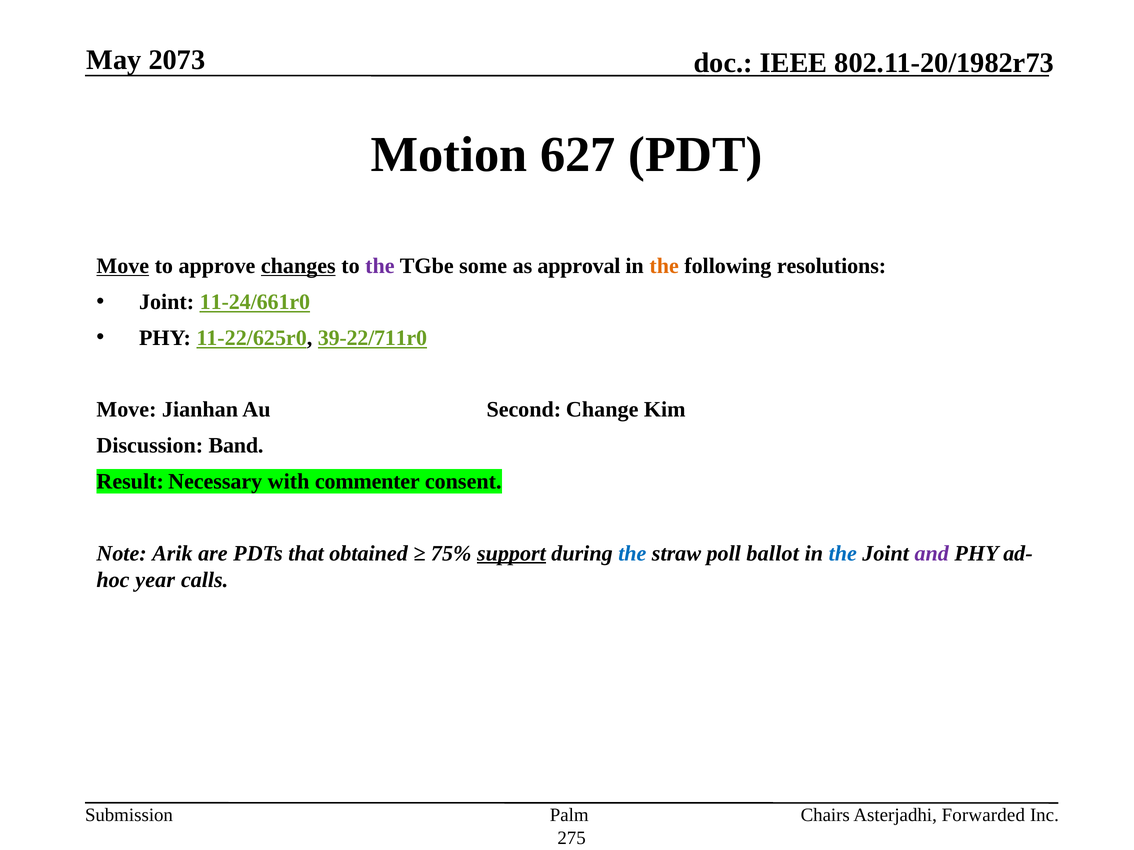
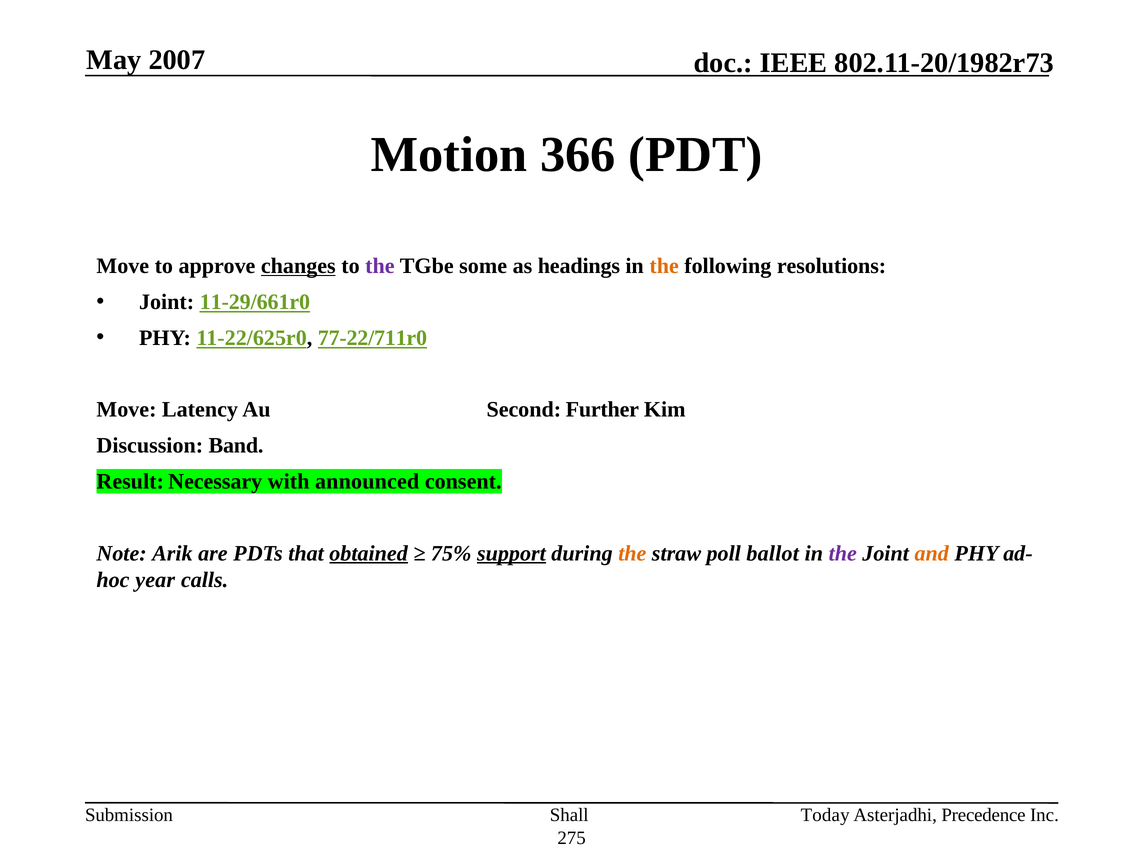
2073: 2073 -> 2007
627: 627 -> 366
Move at (123, 266) underline: present -> none
approval: approval -> headings
11-24/661r0: 11-24/661r0 -> 11-29/661r0
39-22/711r0: 39-22/711r0 -> 77-22/711r0
Jianhan: Jianhan -> Latency
Change: Change -> Further
commenter: commenter -> announced
obtained underline: none -> present
the at (632, 554) colour: blue -> orange
the at (843, 554) colour: blue -> purple
and colour: purple -> orange
Palm: Palm -> Shall
Chairs: Chairs -> Today
Forwarded: Forwarded -> Precedence
